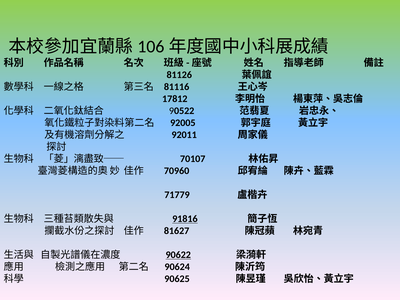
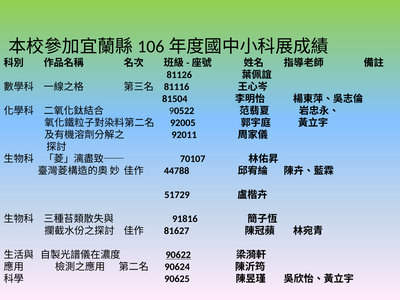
17812: 17812 -> 81504
70960: 70960 -> 44788
71779: 71779 -> 51729
91816 underline: present -> none
